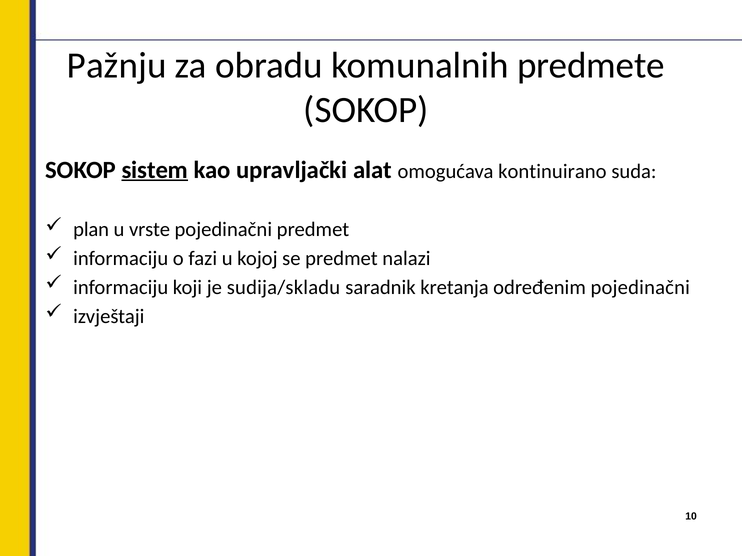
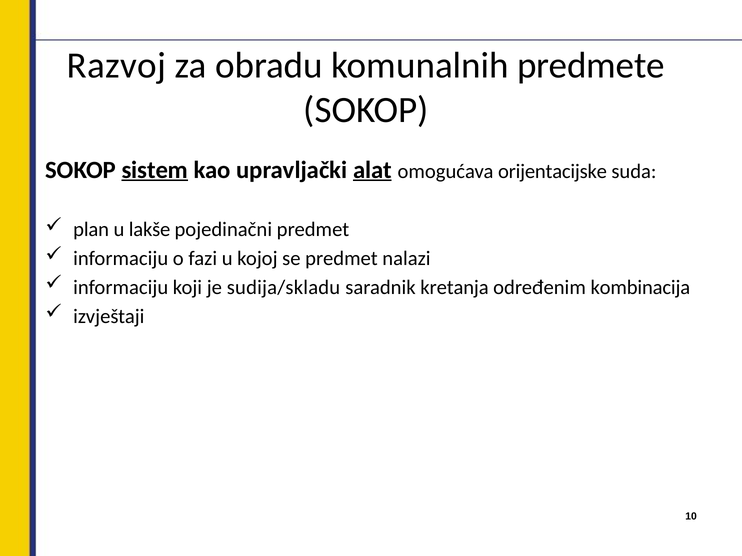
Pažnju: Pažnju -> Razvoj
alat underline: none -> present
kontinuirano: kontinuirano -> orijentacijske
vrste: vrste -> lakše
određenim pojedinačni: pojedinačni -> kombinacija
